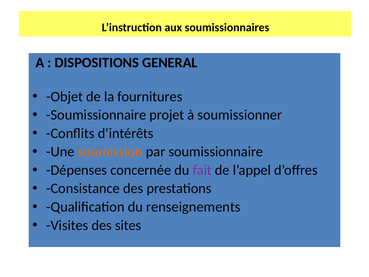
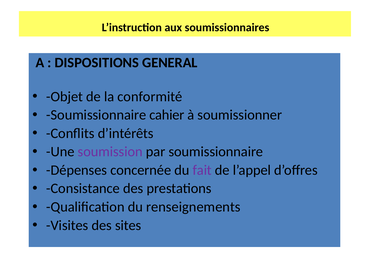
fournitures: fournitures -> conformité
projet: projet -> cahier
soumission colour: orange -> purple
